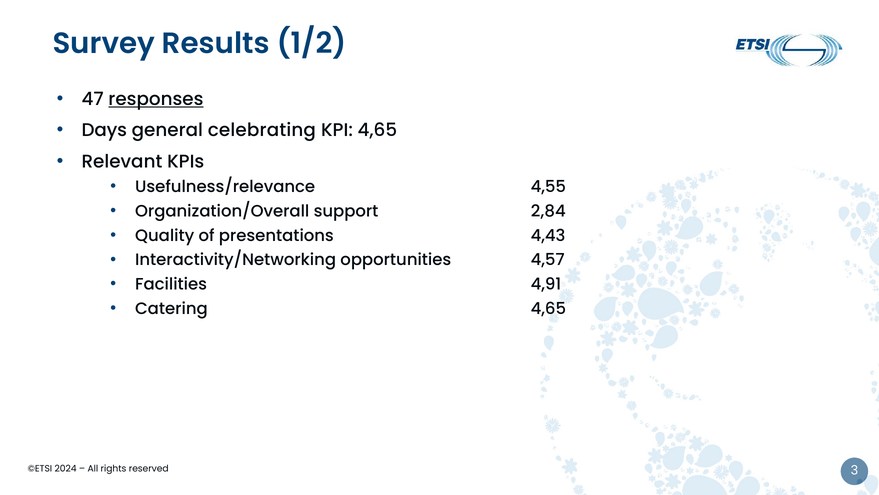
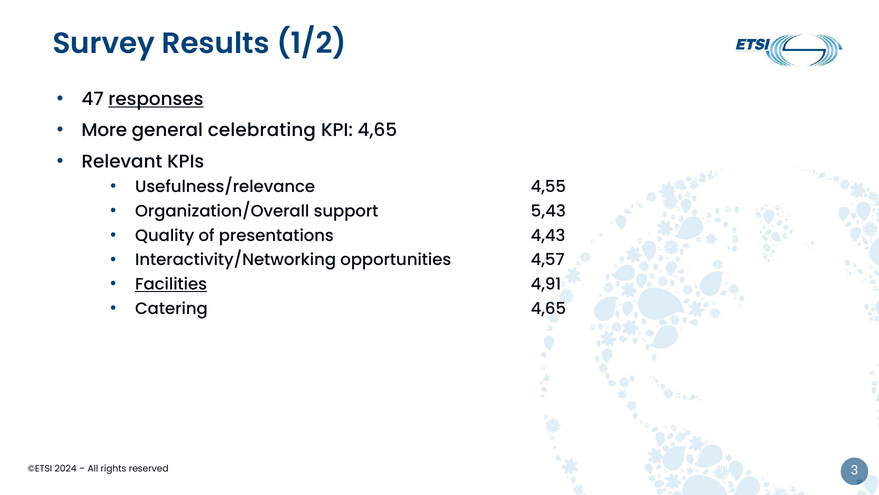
Days: Days -> More
2,84: 2,84 -> 5,43
Facilities underline: none -> present
